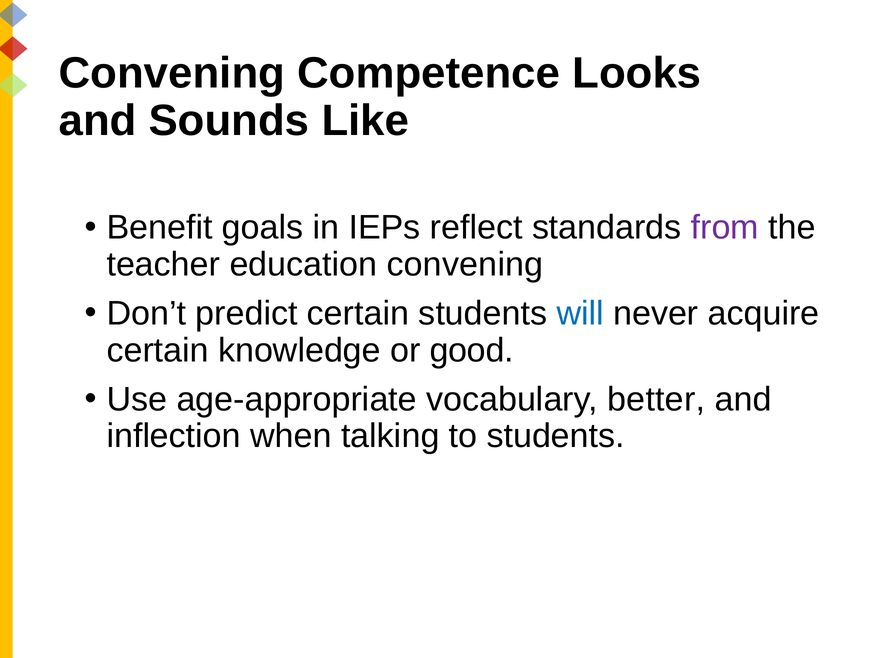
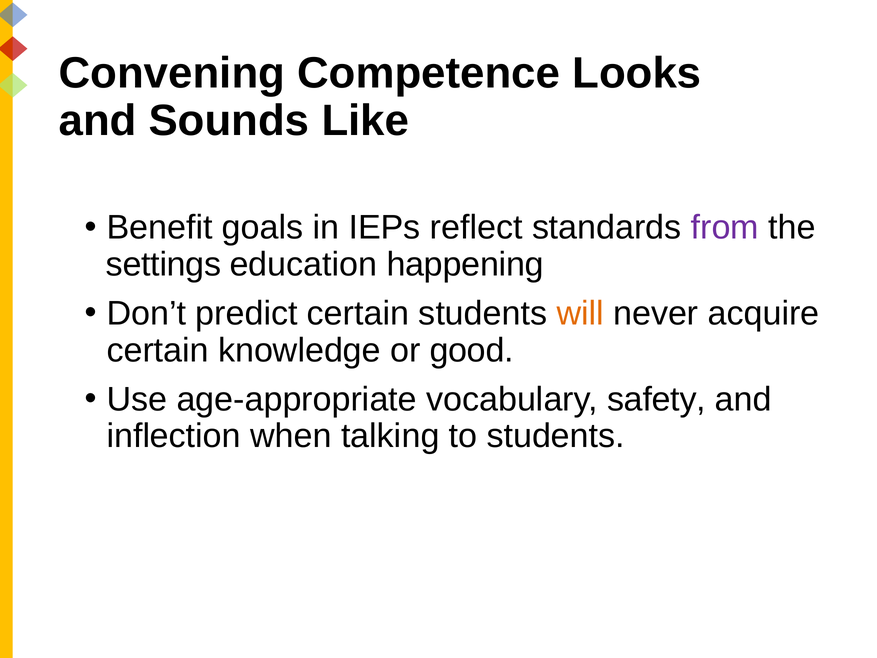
teacher: teacher -> settings
education convening: convening -> happening
will colour: blue -> orange
better: better -> safety
